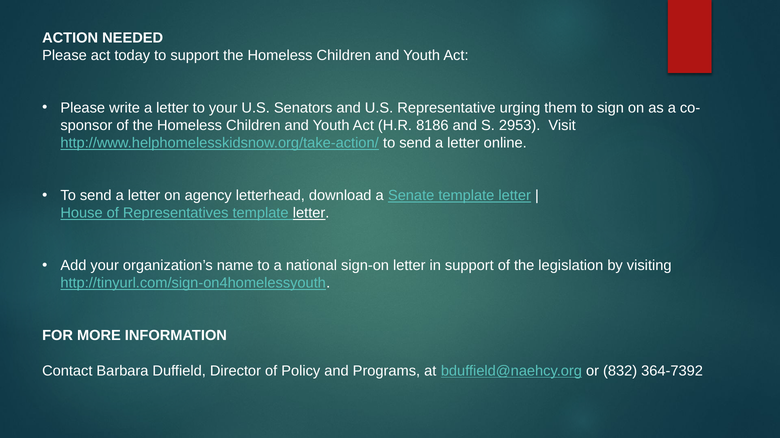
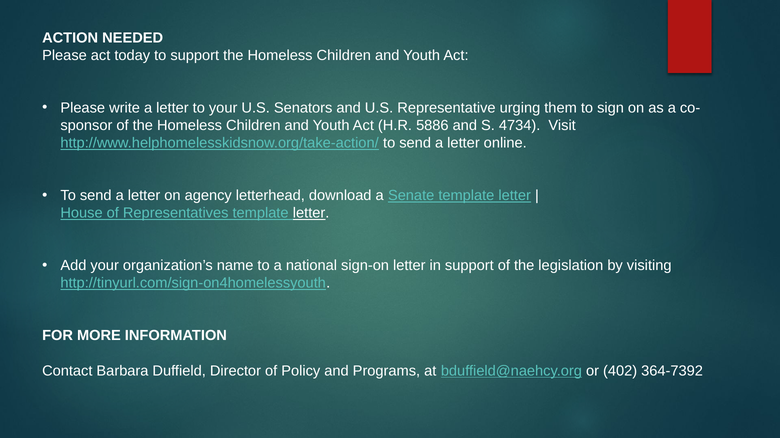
8186: 8186 -> 5886
2953: 2953 -> 4734
832: 832 -> 402
